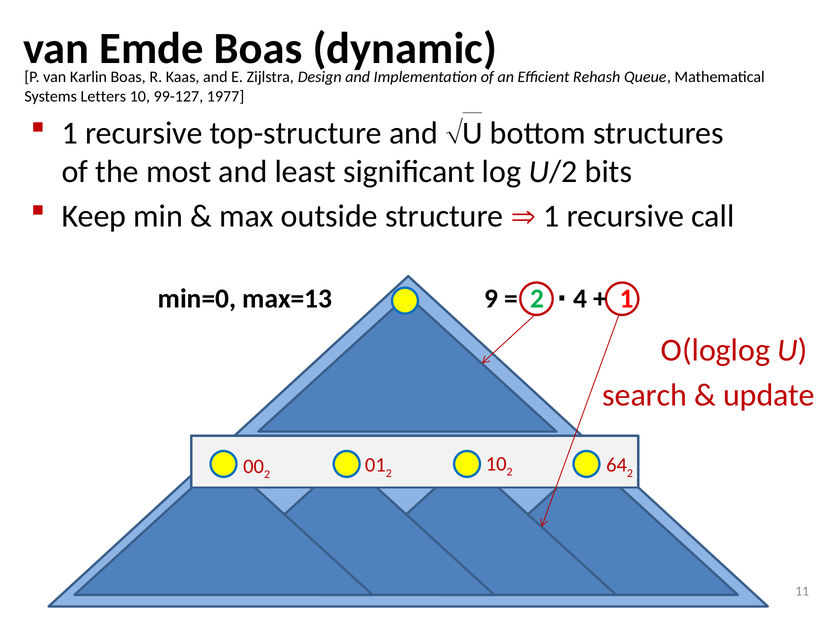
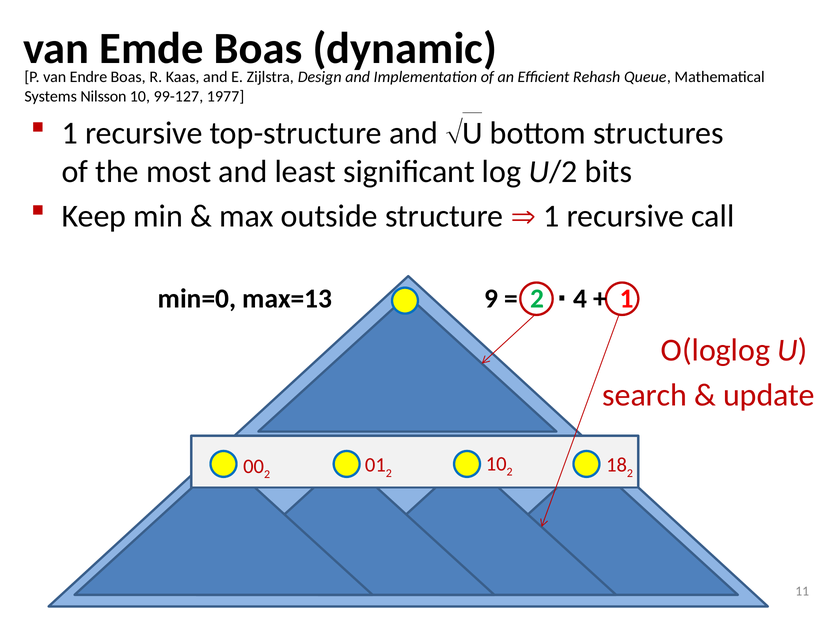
Karlin: Karlin -> Endre
Letters: Letters -> Nilsson
64: 64 -> 18
